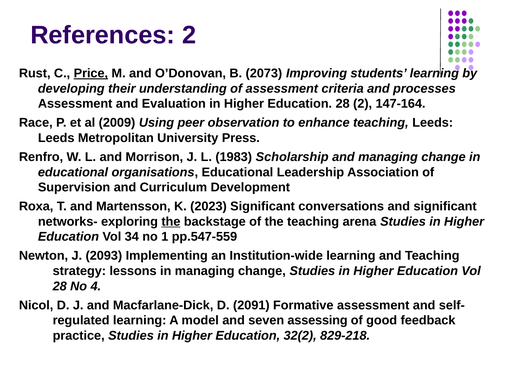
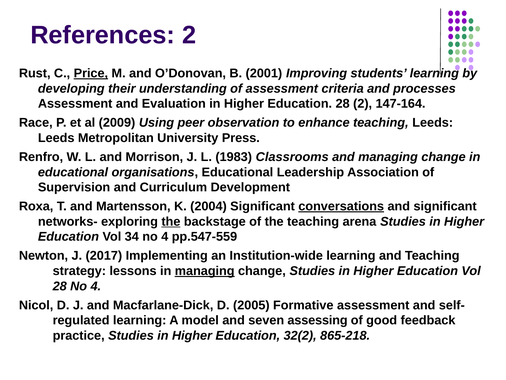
2073: 2073 -> 2001
Scholarship: Scholarship -> Classrooms
2023: 2023 -> 2004
conversations underline: none -> present
34 no 1: 1 -> 4
2093: 2093 -> 2017
managing at (205, 271) underline: none -> present
2091: 2091 -> 2005
829-218: 829-218 -> 865-218
